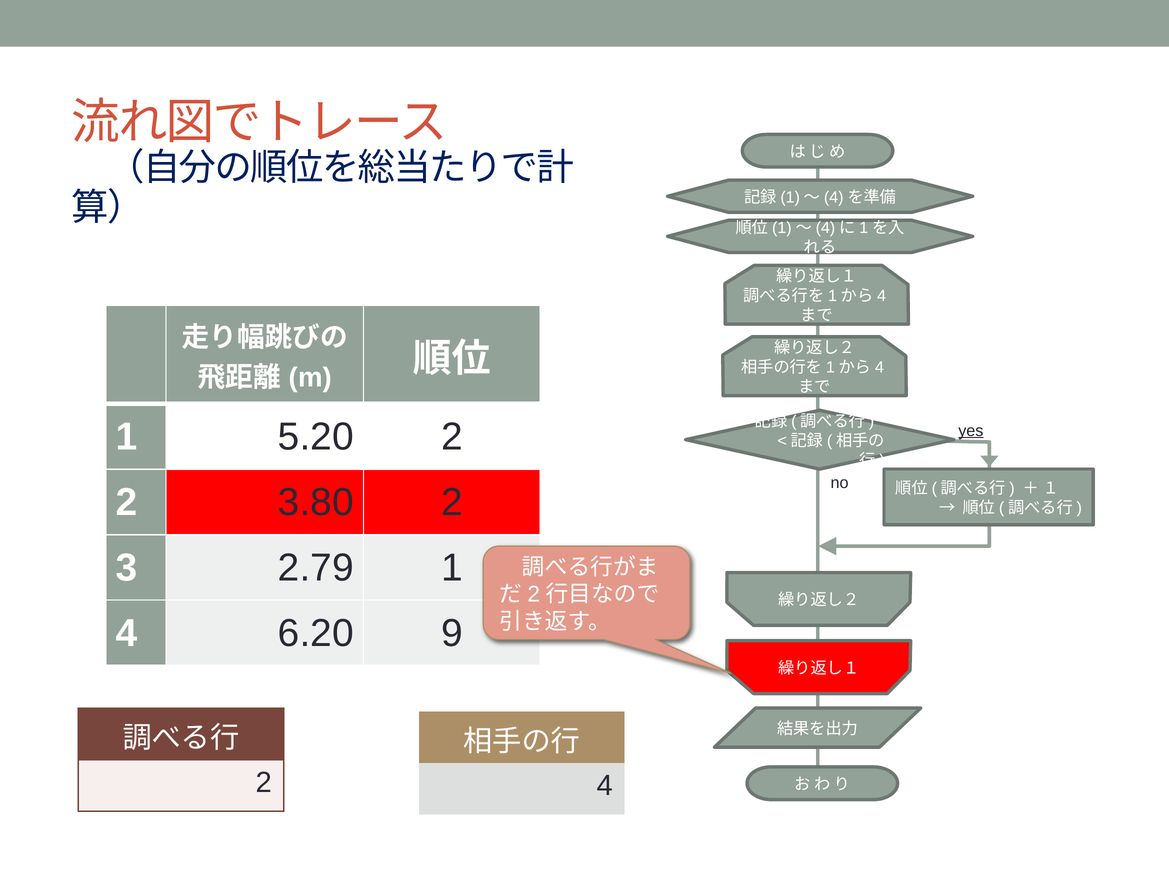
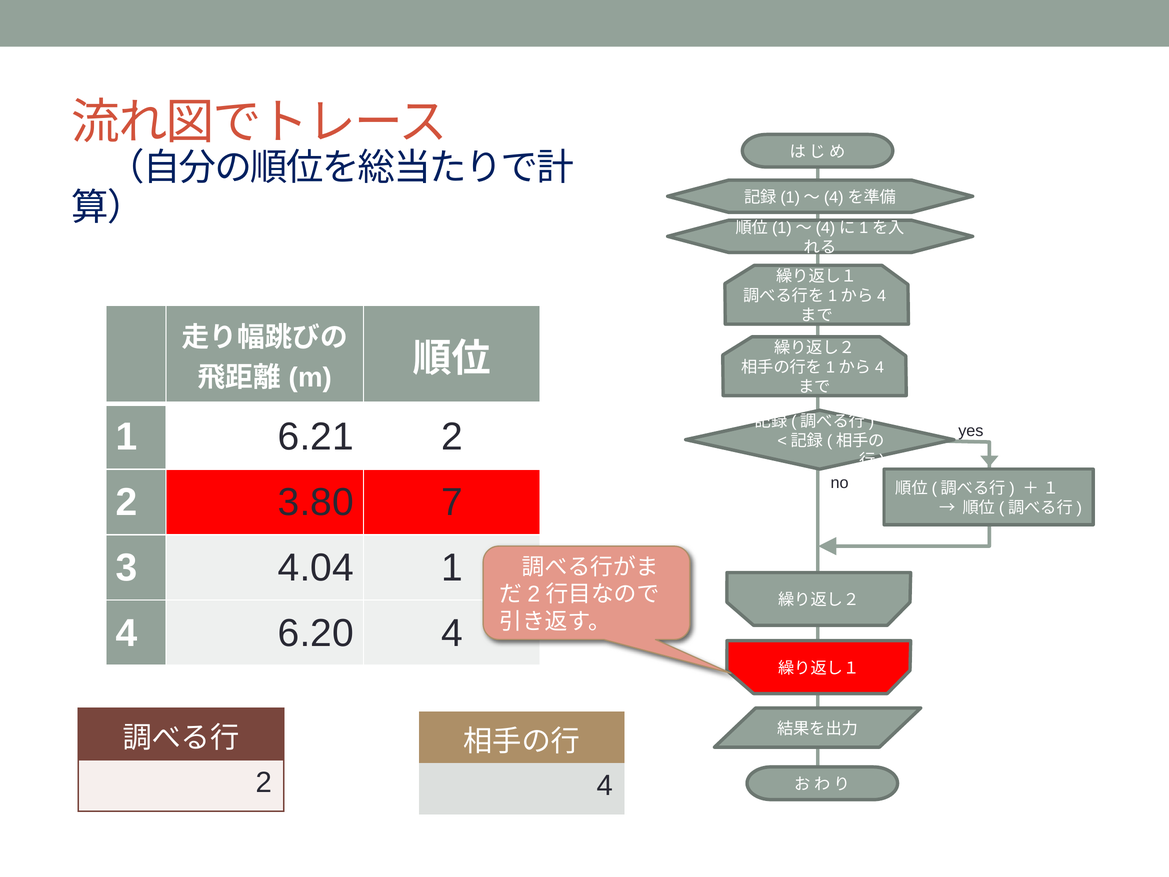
5.20: 5.20 -> 6.21
yes underline: present -> none
3.80 2: 2 -> 7
2.79: 2.79 -> 4.04
6.20 9: 9 -> 4
